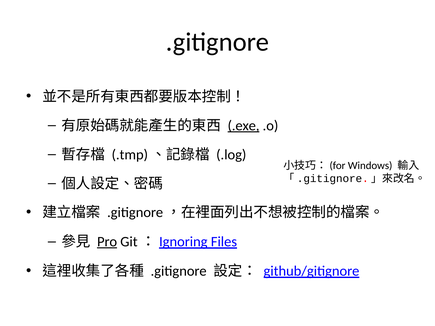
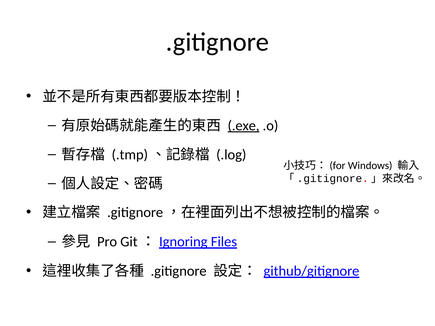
Pro underline: present -> none
